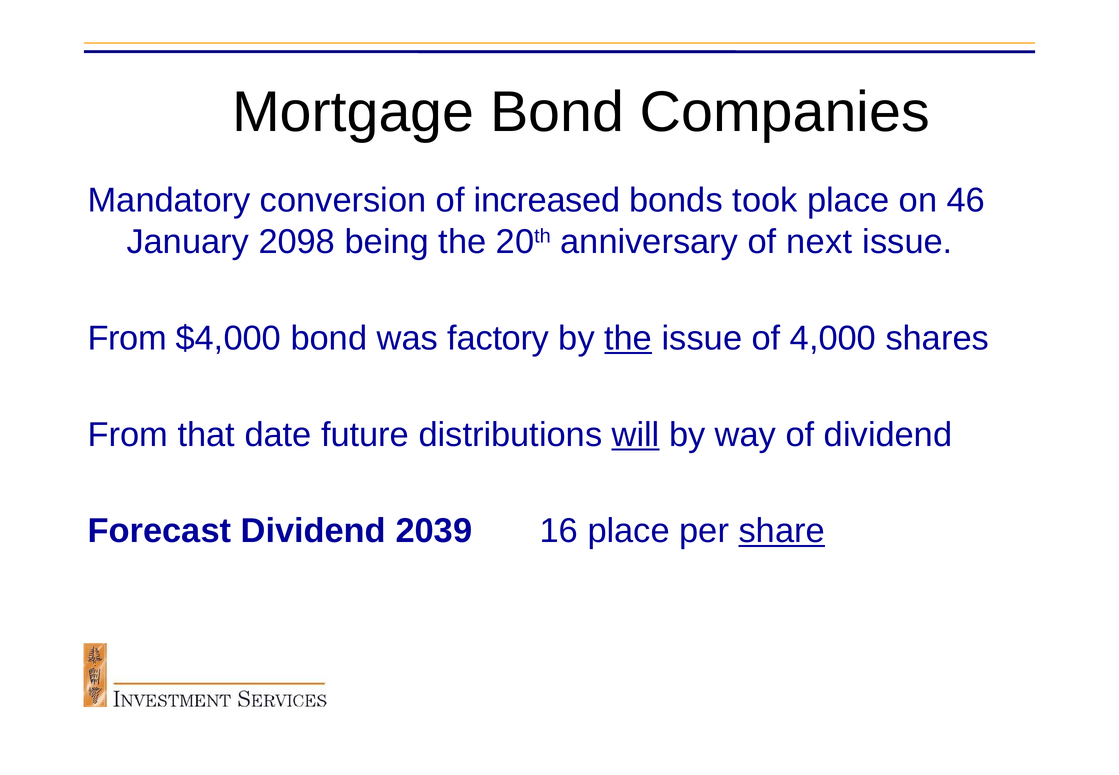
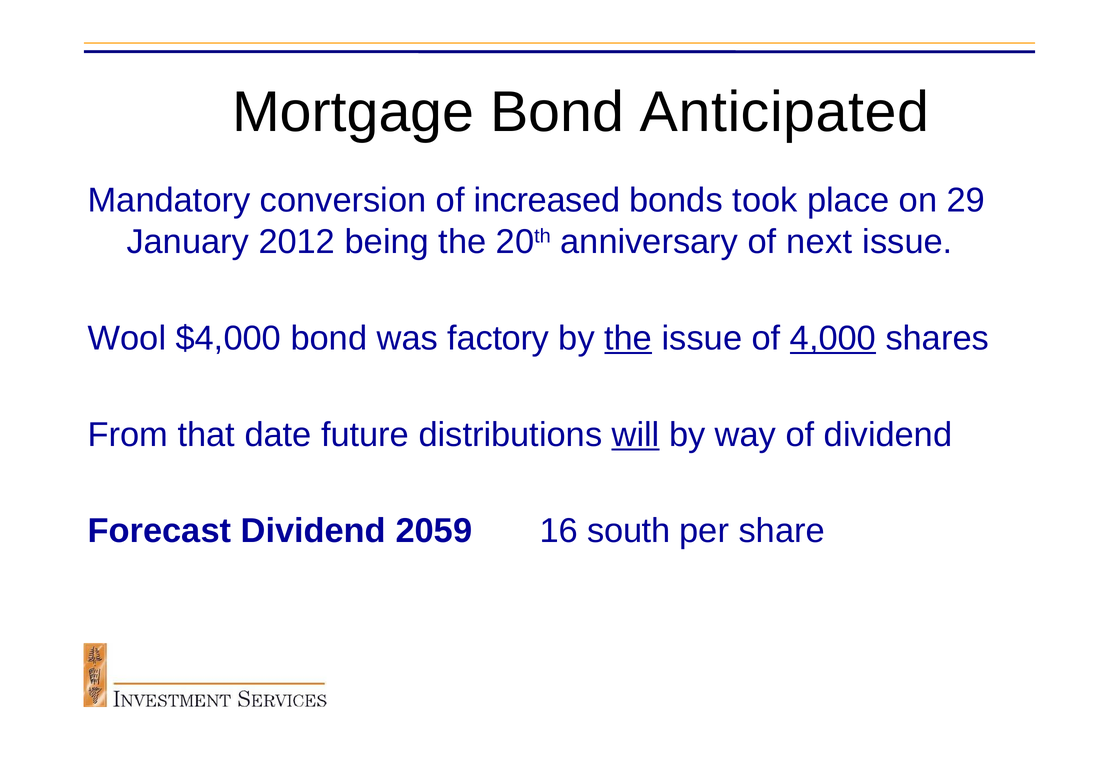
Companies: Companies -> Anticipated
46: 46 -> 29
2098: 2098 -> 2012
From at (127, 338): From -> Wool
4,000 underline: none -> present
2039: 2039 -> 2059
16 place: place -> south
share underline: present -> none
